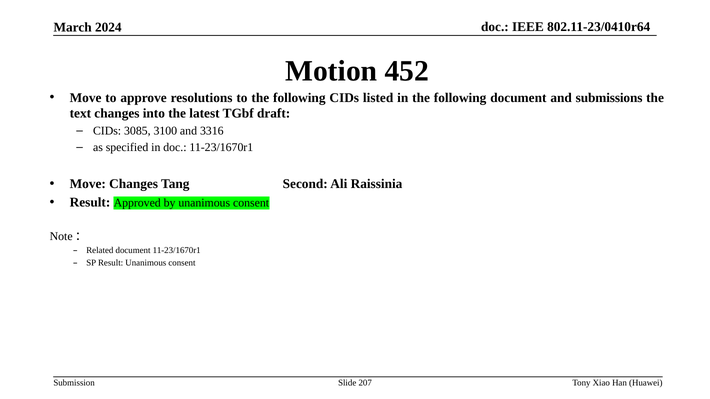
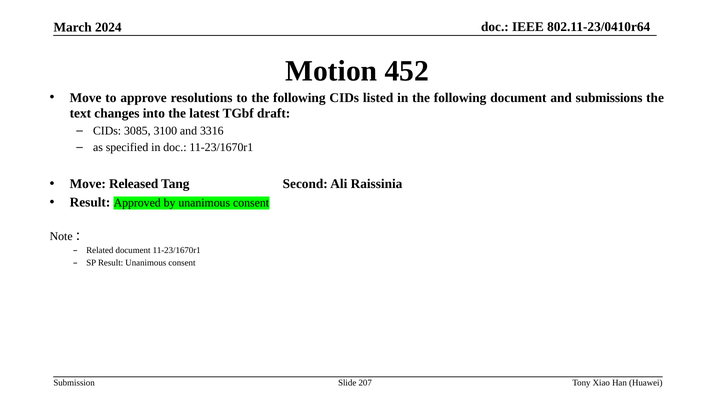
Move Changes: Changes -> Released
